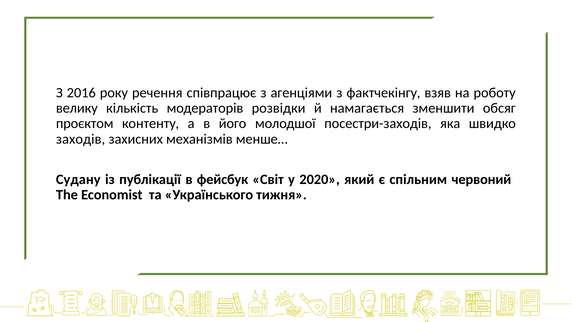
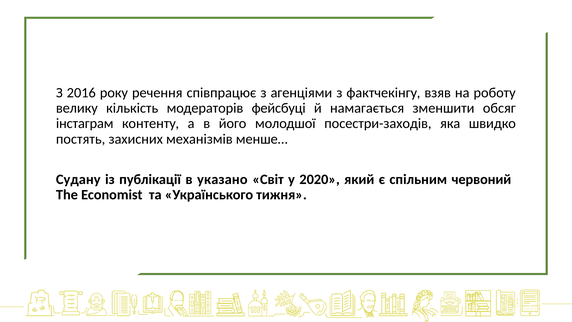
розвідки: розвідки -> фейсбуці
проєктом: проєктом -> інстаграм
заходів: заходів -> постять
фейсбук: фейсбук -> указано
